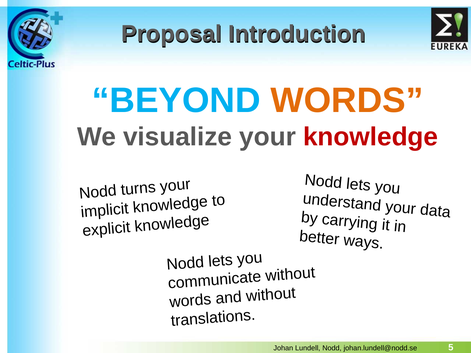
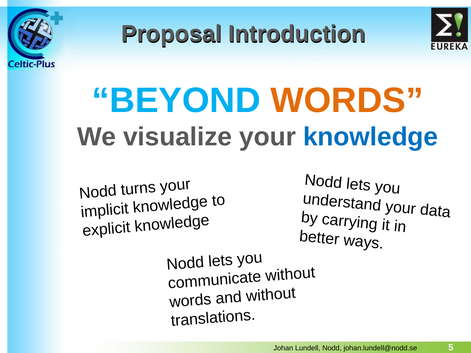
knowledge at (371, 137) colour: red -> blue
